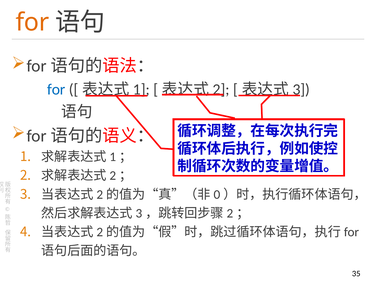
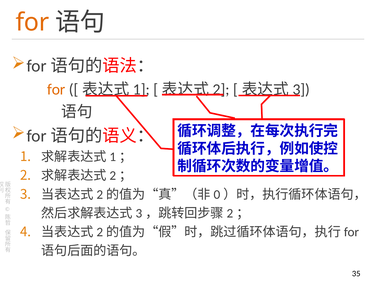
for at (56, 89) colour: blue -> orange
